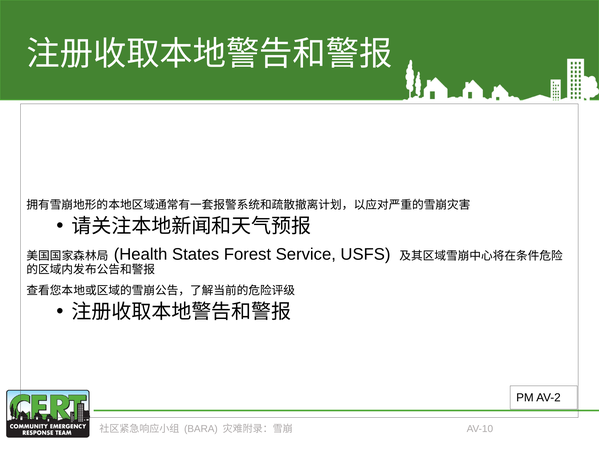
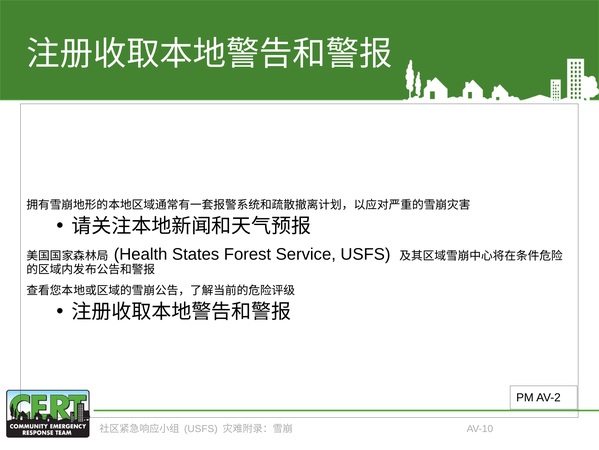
BARA at (201, 428): BARA -> USFS
